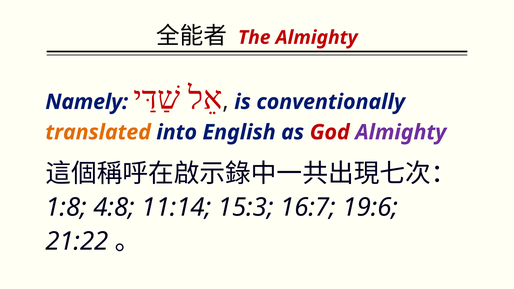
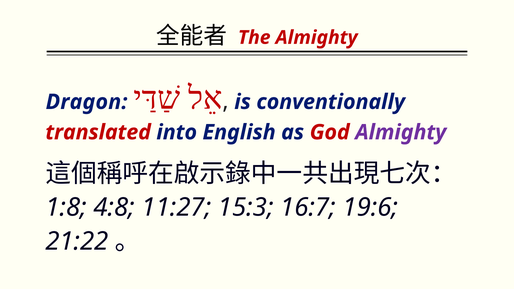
Namely: Namely -> Dragon
translated colour: orange -> red
11:14: 11:14 -> 11:27
